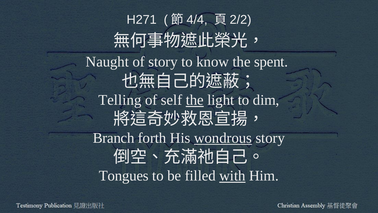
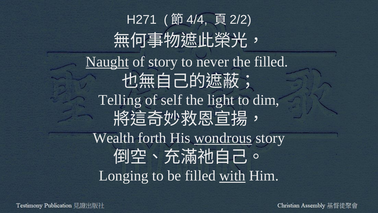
Naught underline: none -> present
know: know -> never
the spent: spent -> filled
the at (195, 100) underline: present -> none
Branch: Branch -> Wealth
Tongues: Tongues -> Longing
